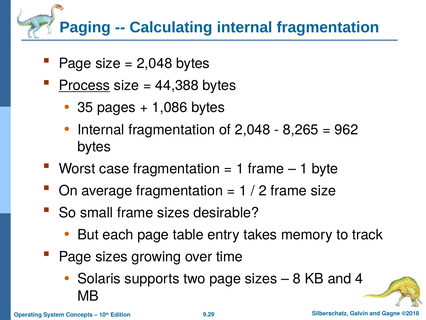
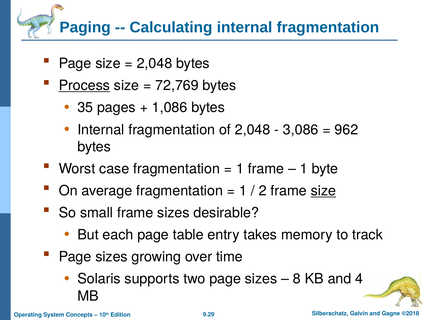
44,388: 44,388 -> 72,769
8,265: 8,265 -> 3,086
size at (323, 191) underline: none -> present
